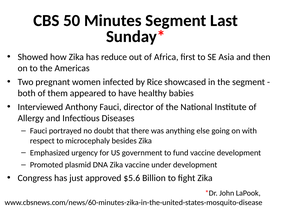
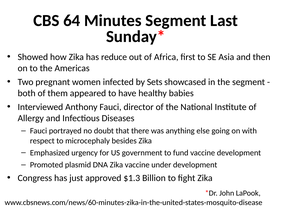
50: 50 -> 64
Rice: Rice -> Sets
$5.6: $5.6 -> $1.3
